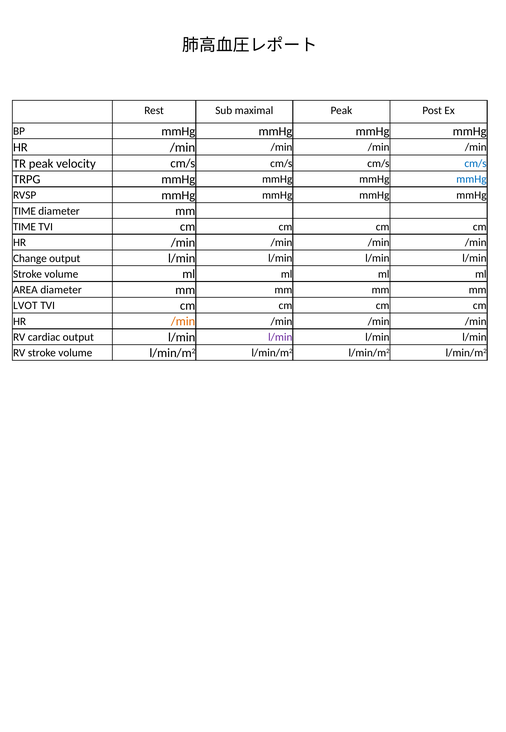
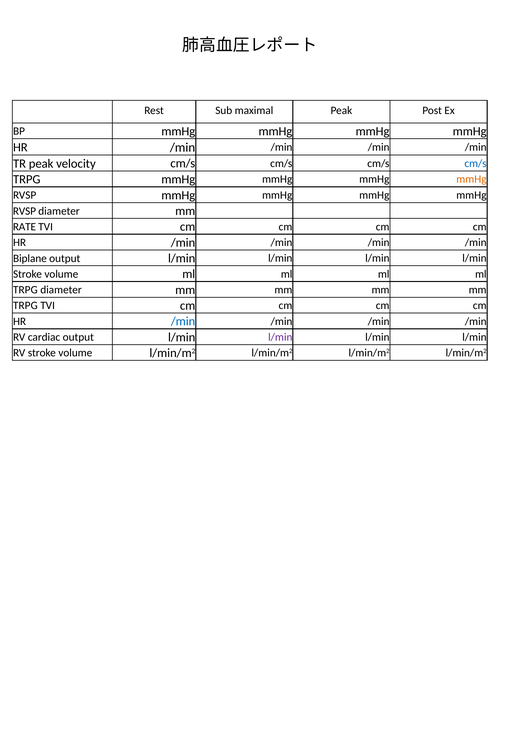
mmHg at (471, 179) colour: blue -> orange
TIME at (24, 211): TIME -> RVSP
TIME at (24, 226): TIME -> RATE
Change: Change -> Biplane
AREA at (25, 289): AREA -> TRPG
LVOT at (25, 305): LVOT -> TRPG
/min at (183, 321) colour: orange -> blue
